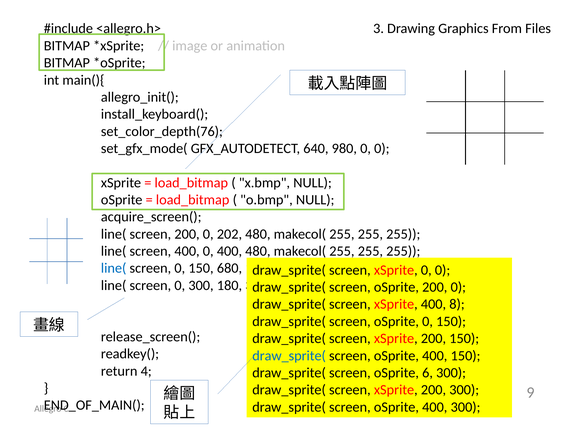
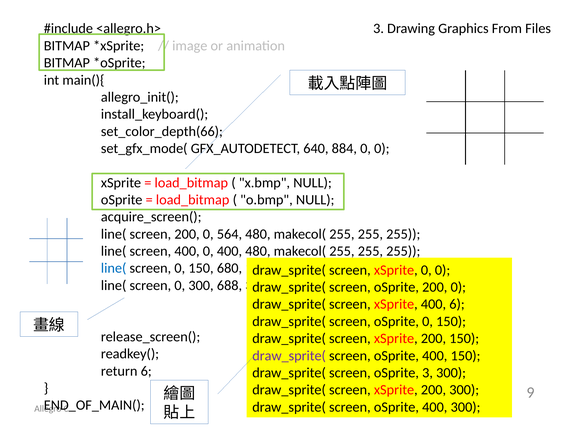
set_color_depth(76: set_color_depth(76 -> set_color_depth(66
980: 980 -> 884
202: 202 -> 564
180: 180 -> 688
400 8: 8 -> 6
draw_sprite( at (289, 356) colour: blue -> purple
return 4: 4 -> 6
oSprite 6: 6 -> 3
